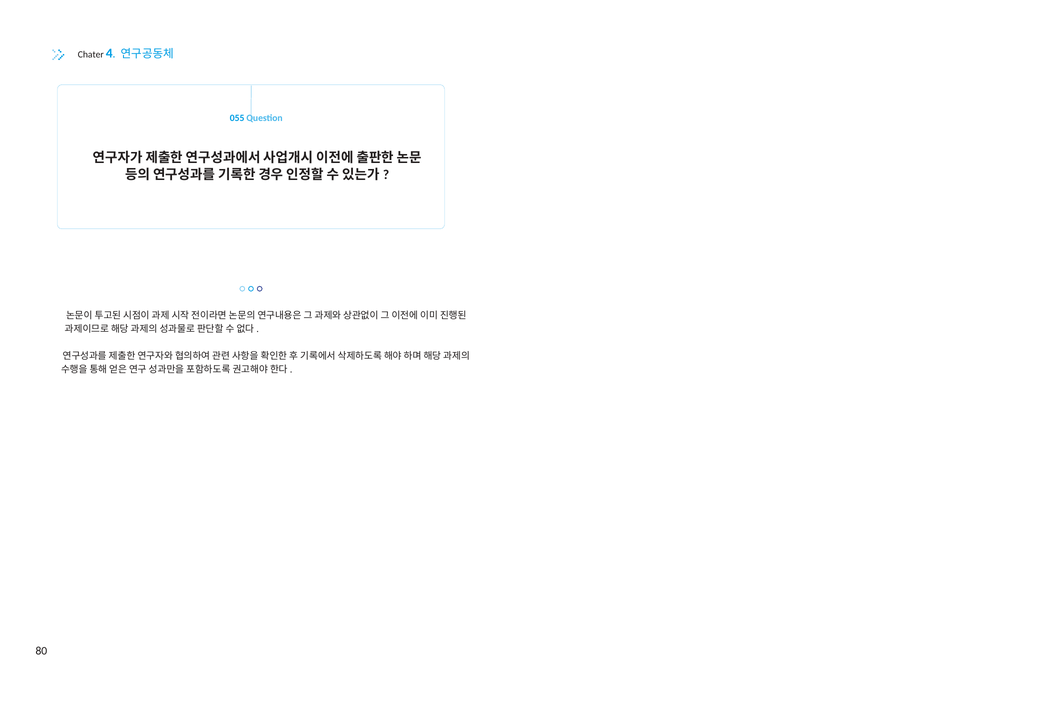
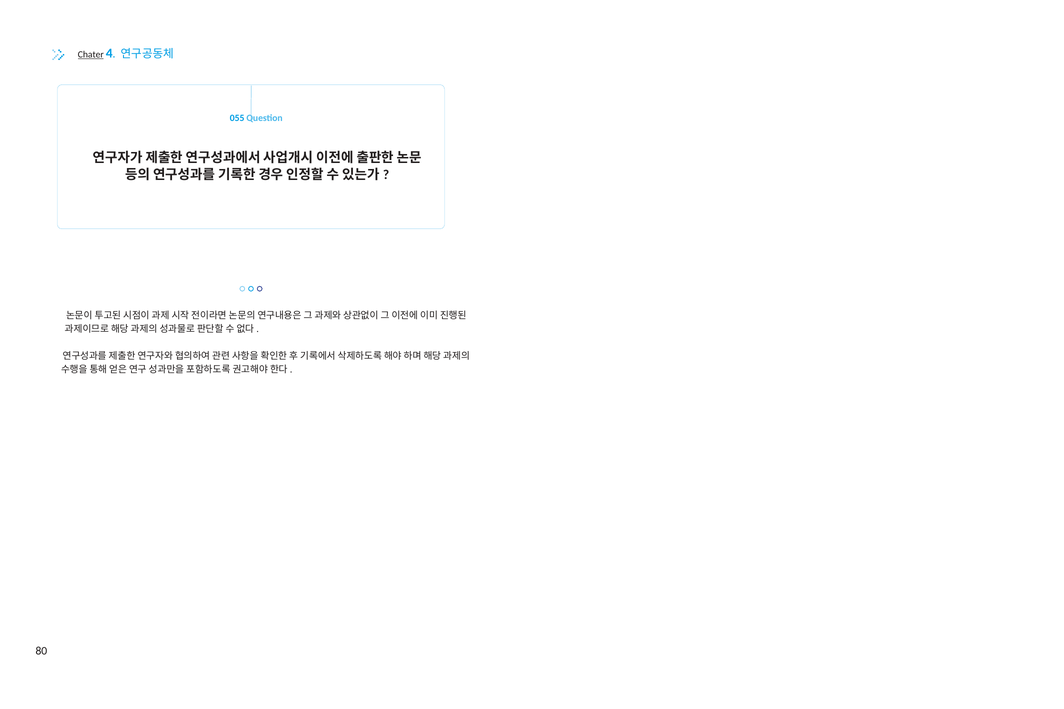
Chater underline: none -> present
